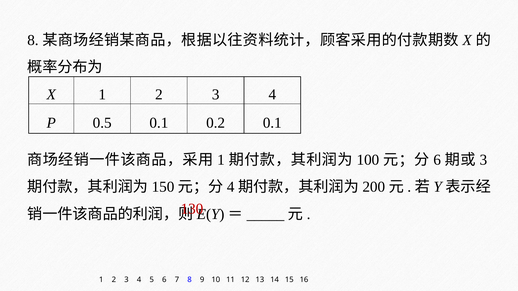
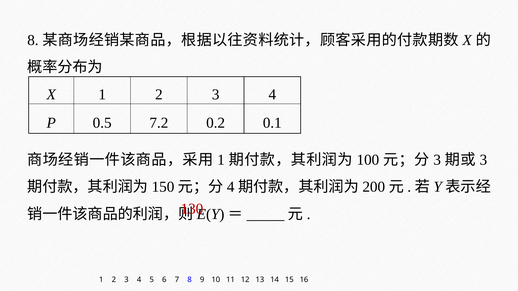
0.5 0.1: 0.1 -> 7.2
6 at (437, 160): 6 -> 3
